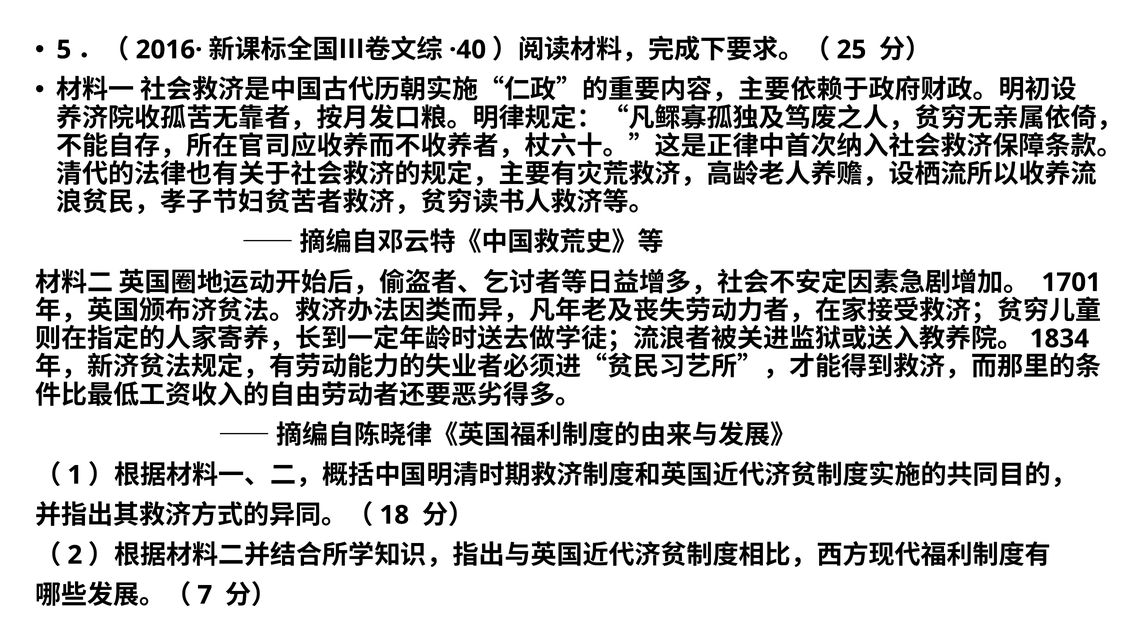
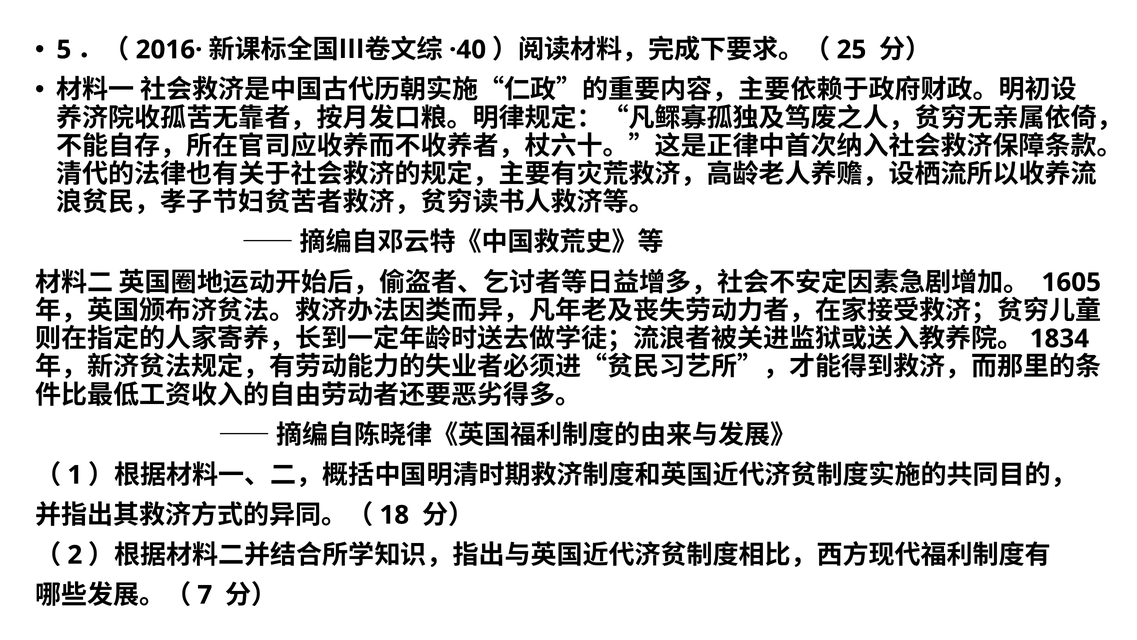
1701: 1701 -> 1605
